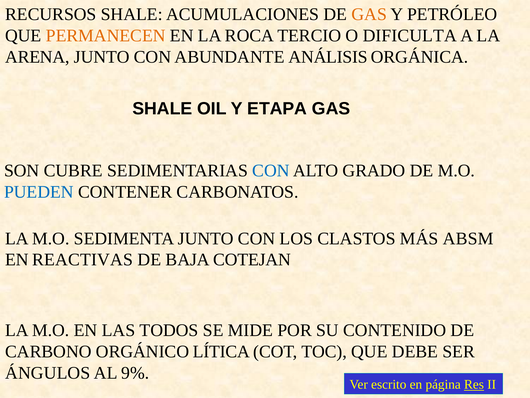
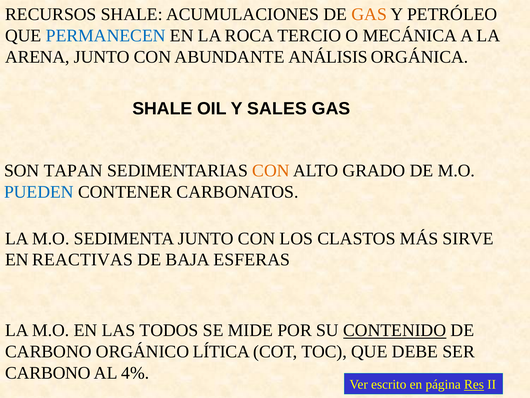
PERMANECEN colour: orange -> blue
DIFICULTA: DIFICULTA -> MECÁNICA
ETAPA: ETAPA -> SALES
CUBRE: CUBRE -> TAPAN
CON at (271, 170) colour: blue -> orange
ABSM: ABSM -> SIRVE
COTEJAN: COTEJAN -> ESFERAS
CONTENIDO underline: none -> present
ÁNGULOS at (48, 372): ÁNGULOS -> CARBONO
9%: 9% -> 4%
